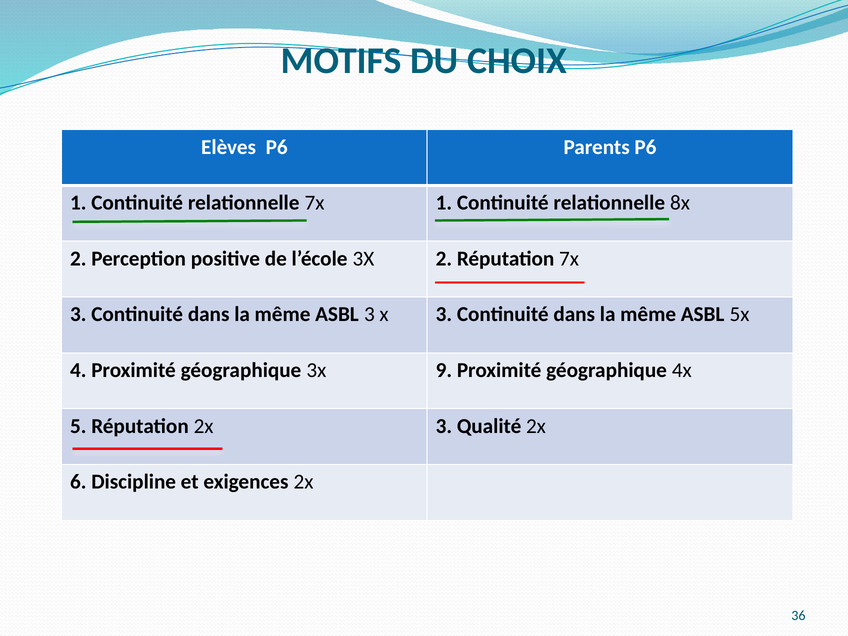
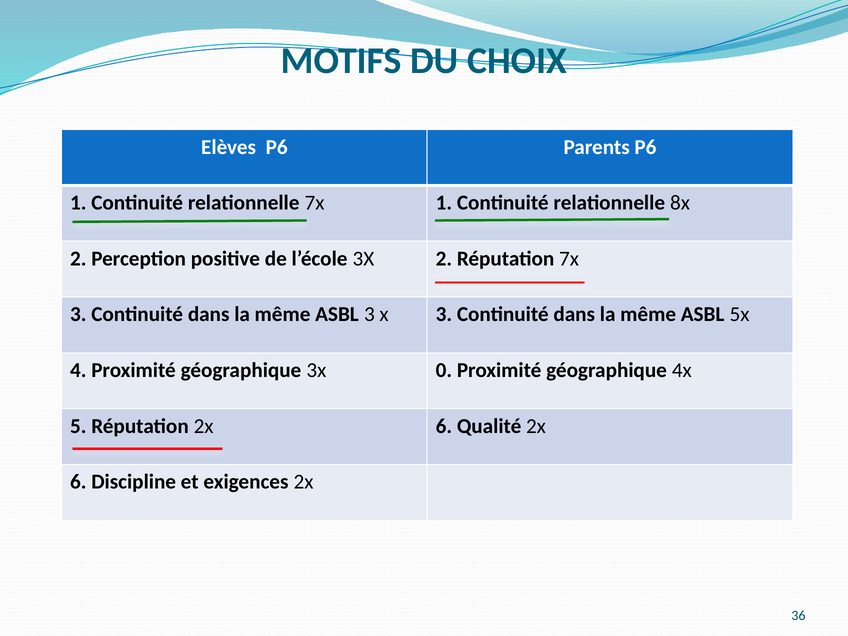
9: 9 -> 0
Réputation 2x 3: 3 -> 6
